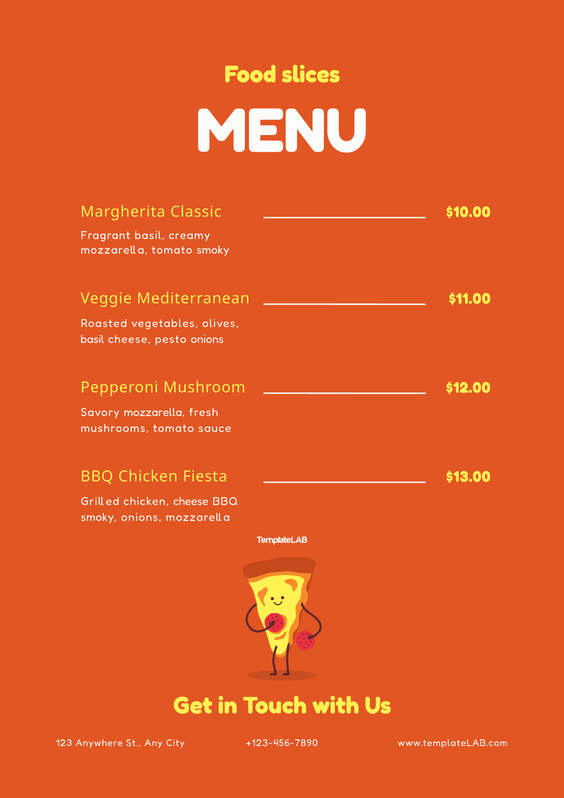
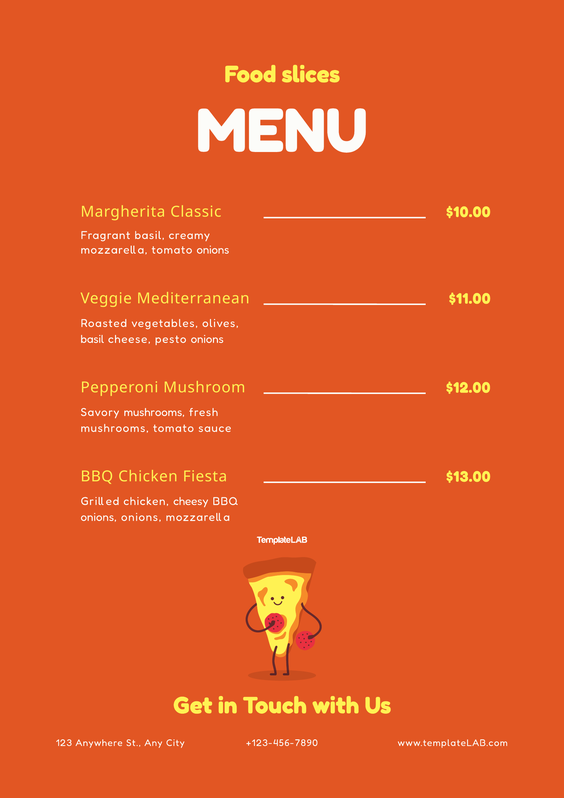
tomato smoky: smoky -> onions
Savory mozzarella: mozzarella -> mushrooms
chicken cheese: cheese -> cheesy
smoky at (99, 517): smoky -> onions
